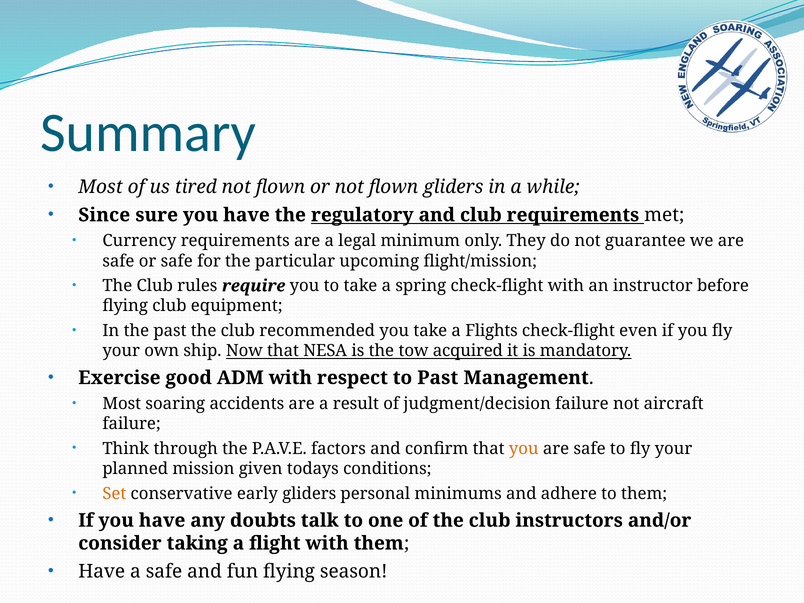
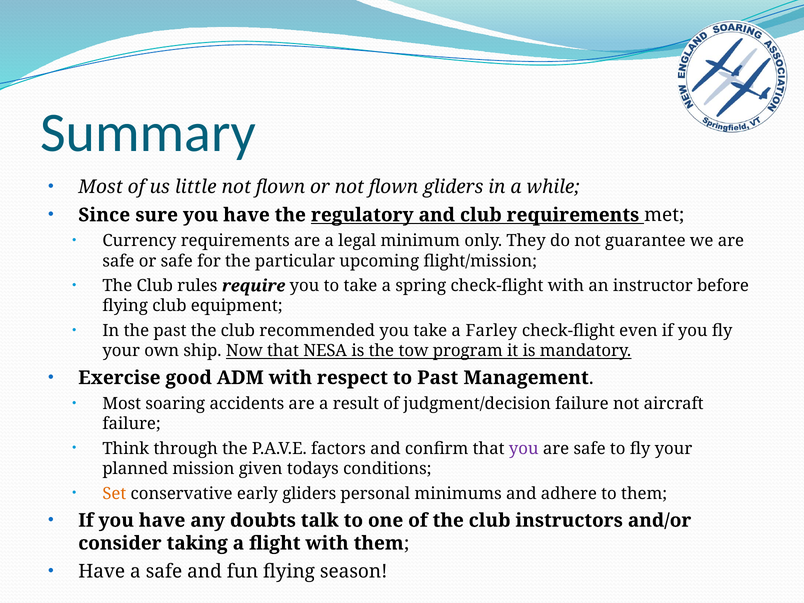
tired: tired -> little
Flights: Flights -> Farley
acquired: acquired -> program
you at (524, 449) colour: orange -> purple
